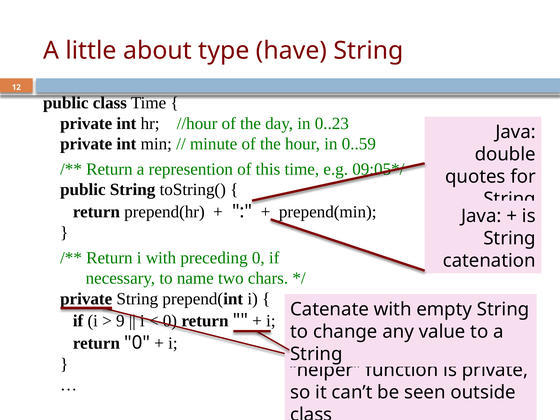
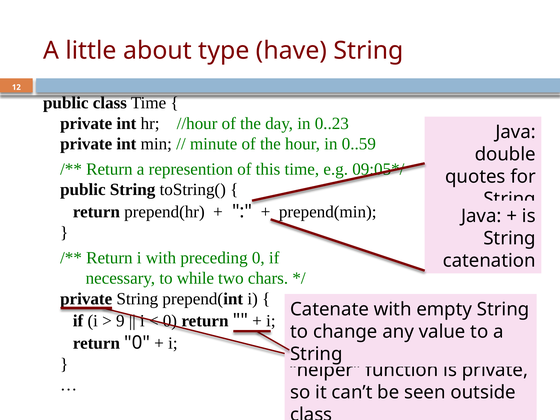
name: name -> while
